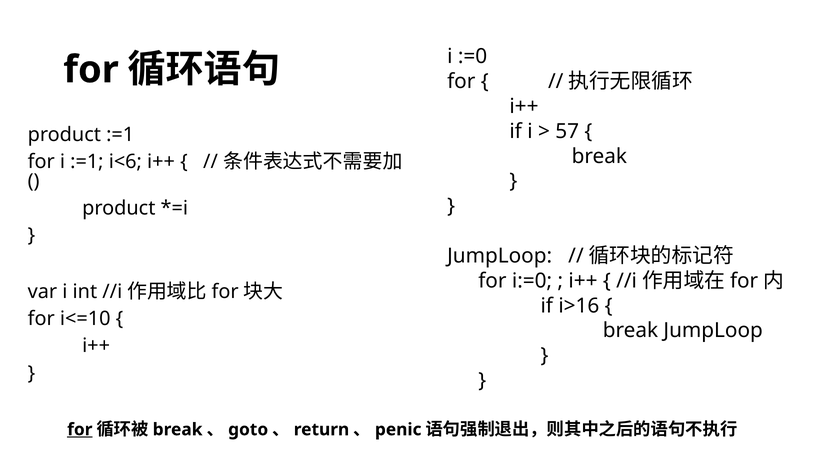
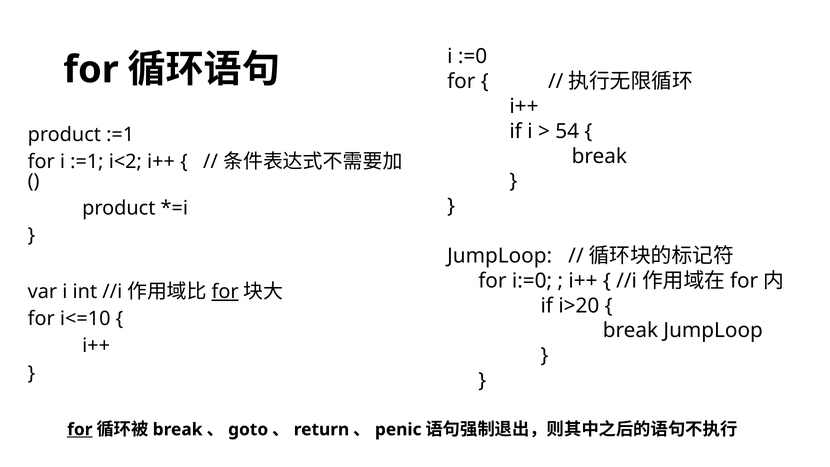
57: 57 -> 54
i<6: i<6 -> i<2
for at (225, 292) underline: none -> present
i>16: i>16 -> i>20
